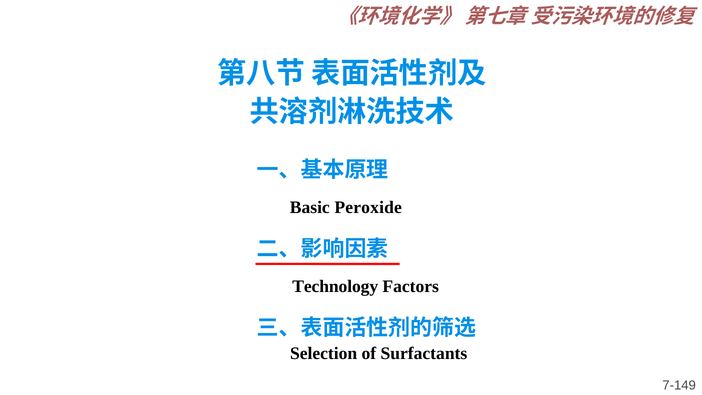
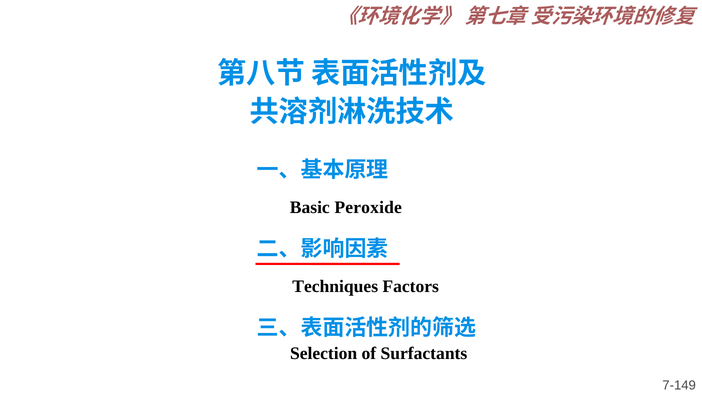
Technology: Technology -> Techniques
